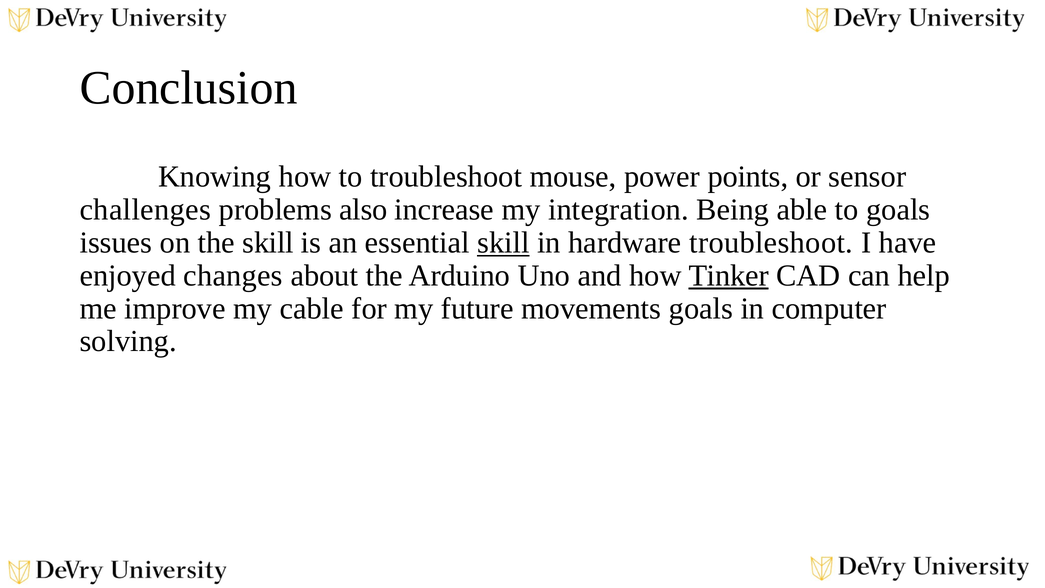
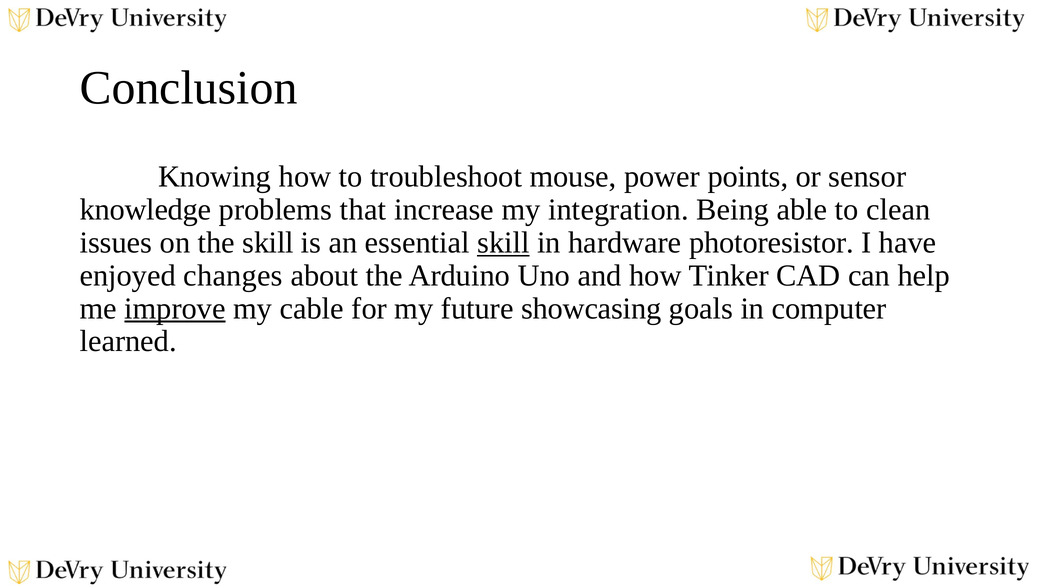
challenges: challenges -> knowledge
also: also -> that
to goals: goals -> clean
hardware troubleshoot: troubleshoot -> photoresistor
Tinker underline: present -> none
improve underline: none -> present
movements: movements -> showcasing
solving: solving -> learned
